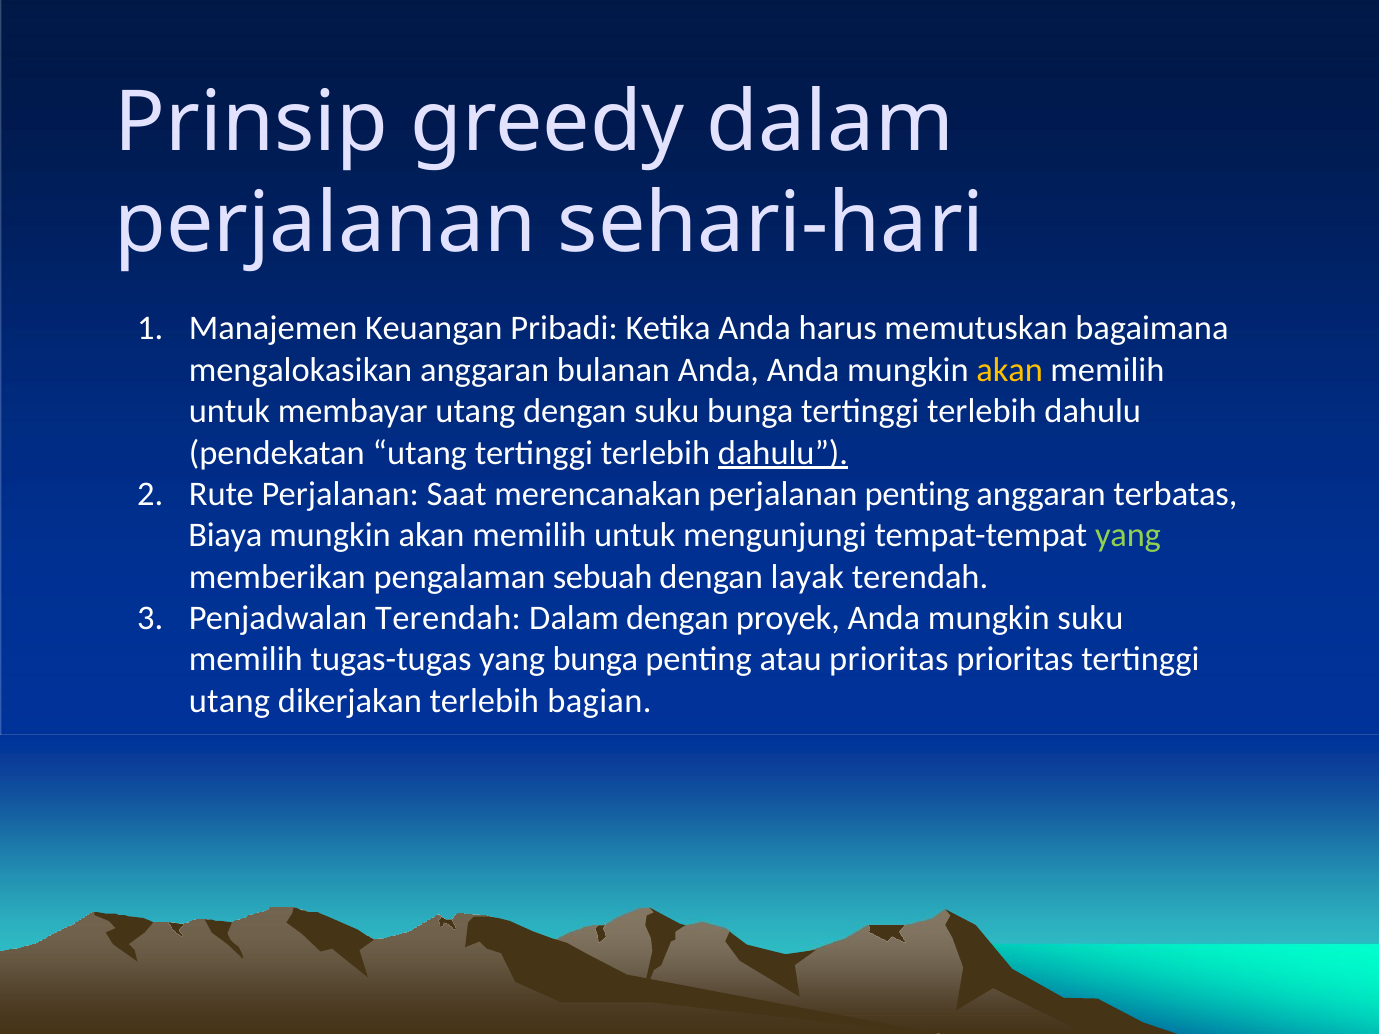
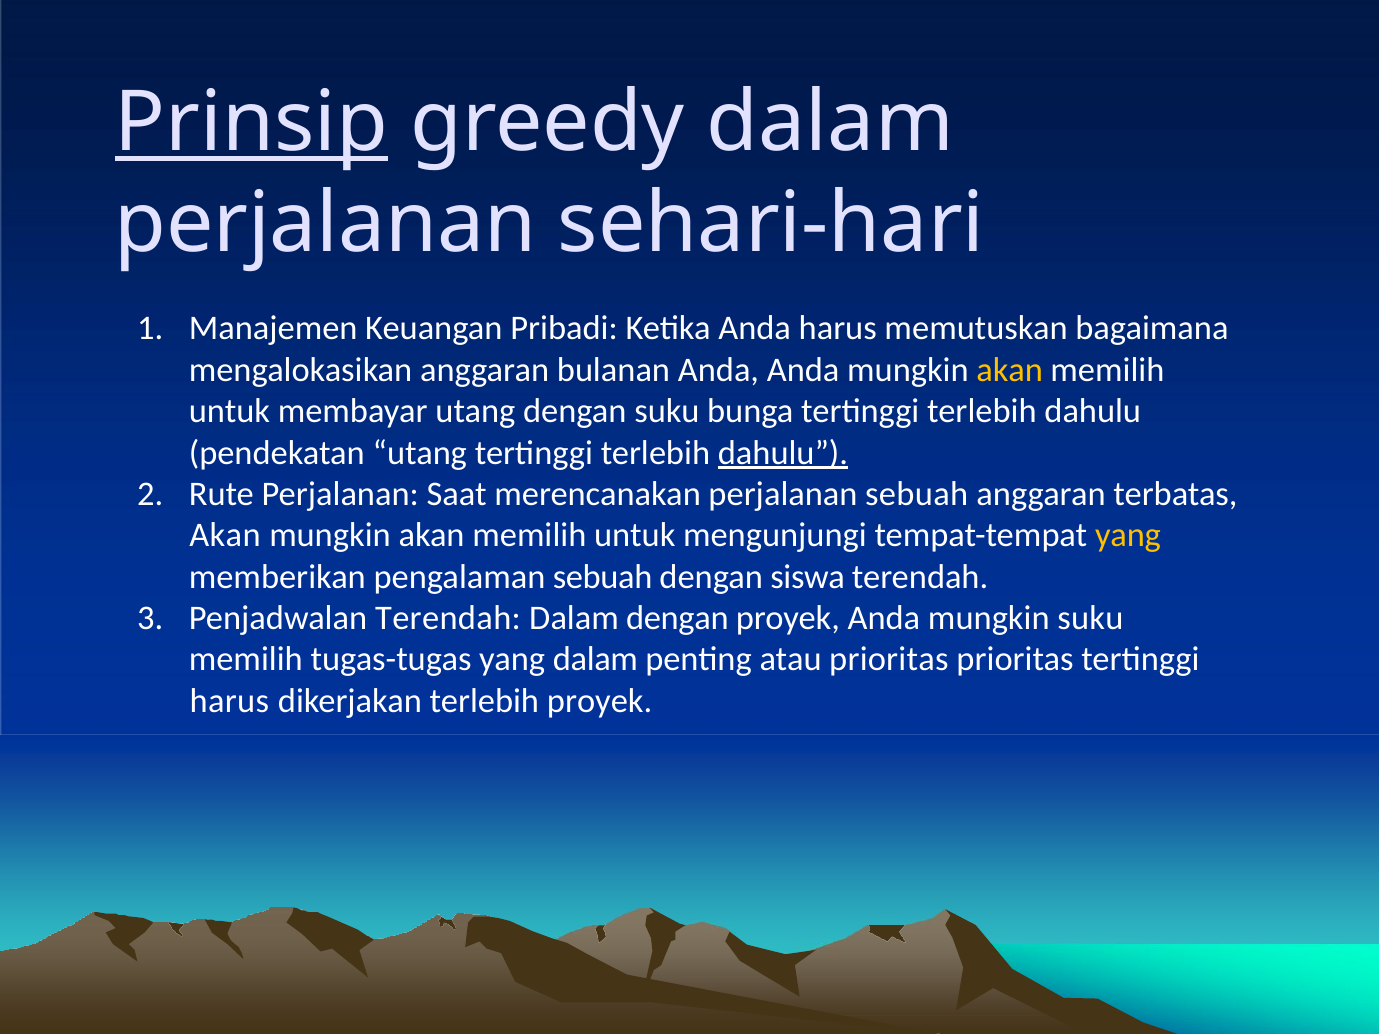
Prinsip underline: none -> present
perjalanan penting: penting -> sebuah
Biaya at (225, 536): Biaya -> Akan
yang at (1128, 536) colour: light green -> yellow
layak: layak -> siswa
yang bunga: bunga -> dalam
utang at (229, 701): utang -> harus
terlebih bagian: bagian -> proyek
